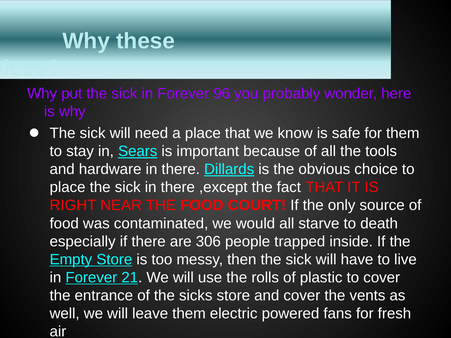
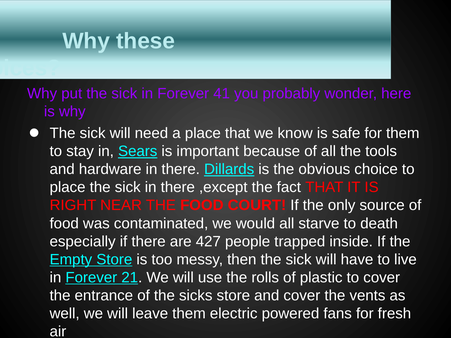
96: 96 -> 41
306: 306 -> 427
